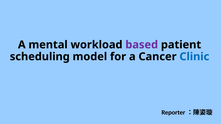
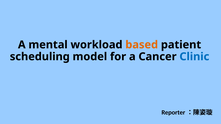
based colour: purple -> orange
